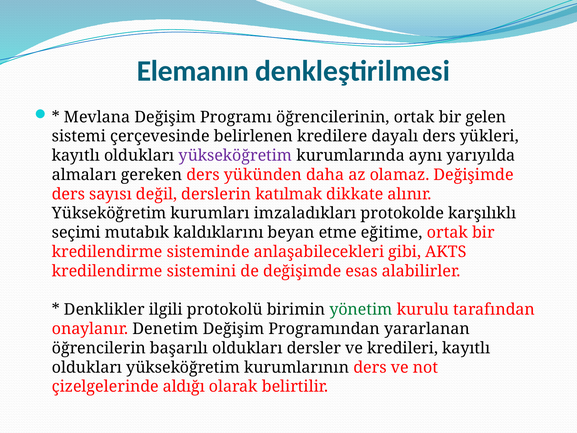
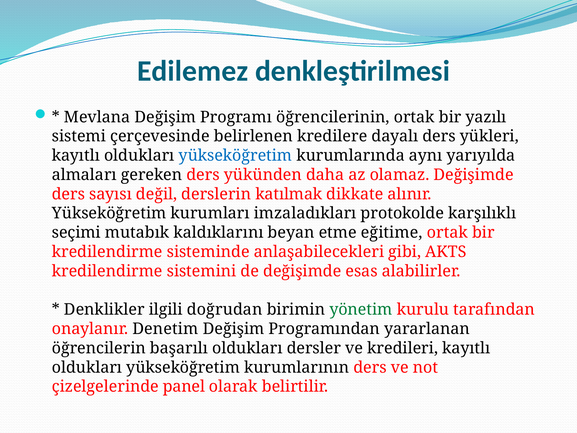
Elemanın: Elemanın -> Edilemez
gelen: gelen -> yazılı
yükseköğretim at (235, 156) colour: purple -> blue
protokolü: protokolü -> doğrudan
aldığı: aldığı -> panel
